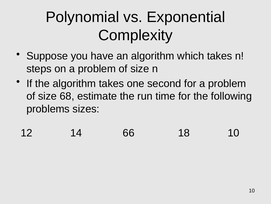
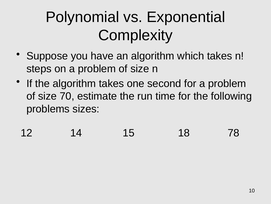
68: 68 -> 70
66: 66 -> 15
18 10: 10 -> 78
